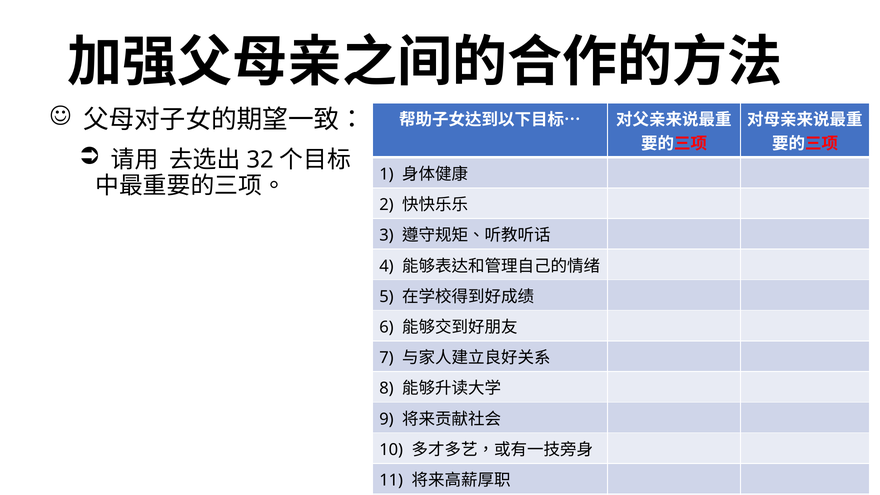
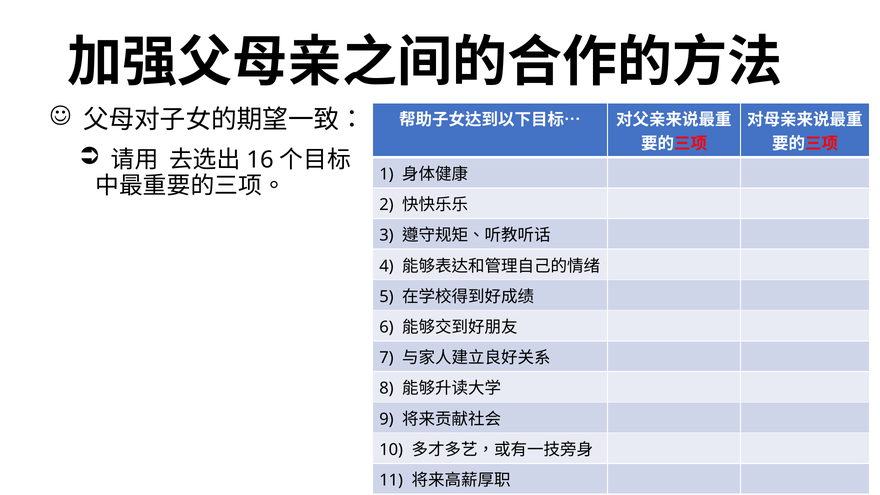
32: 32 -> 16
